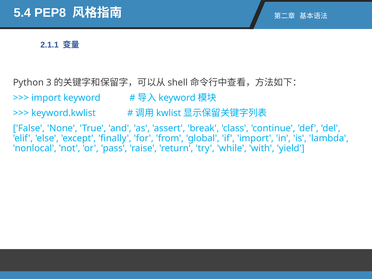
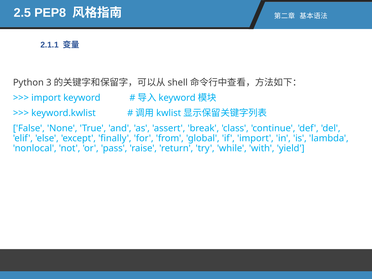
5.4: 5.4 -> 2.5
